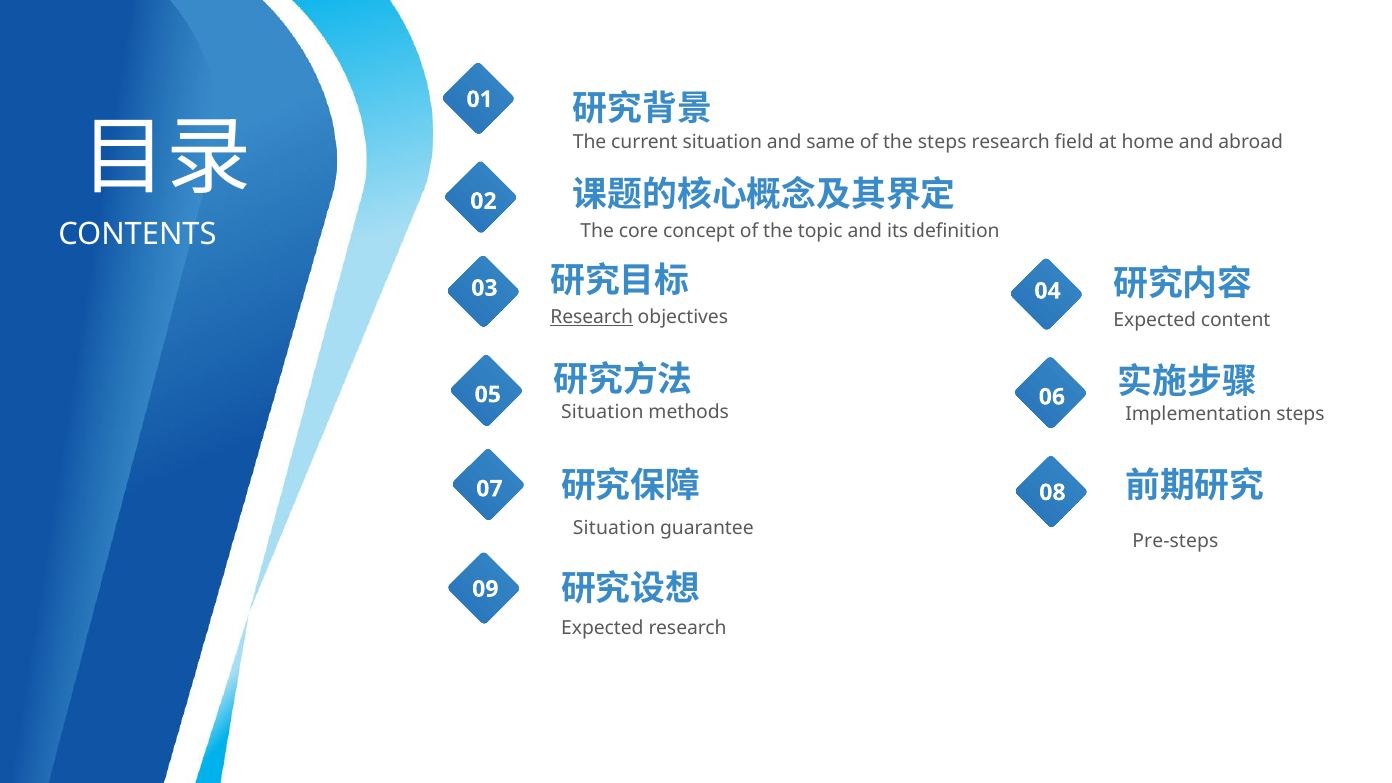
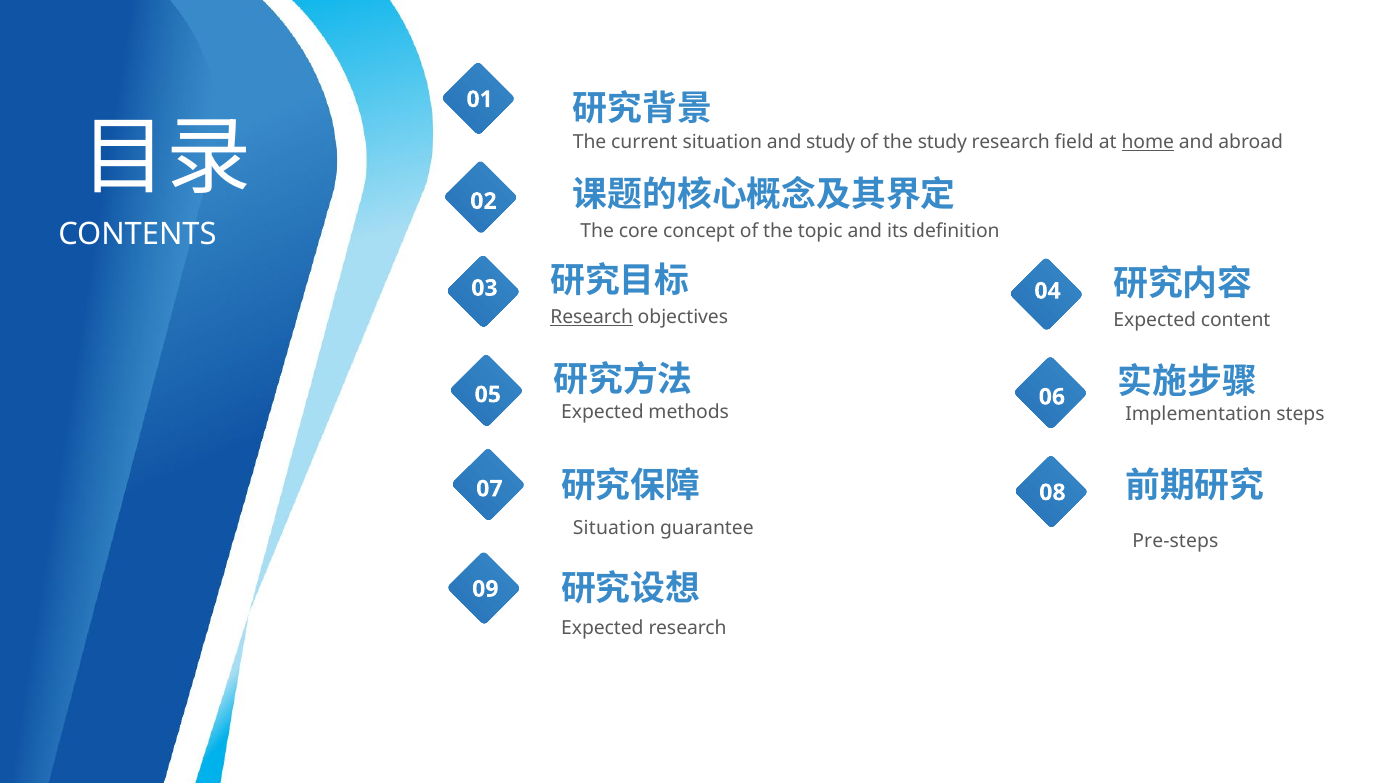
and same: same -> study
the steps: steps -> study
home underline: none -> present
Situation at (602, 412): Situation -> Expected
